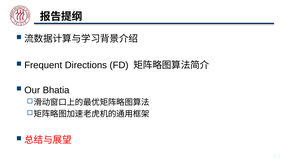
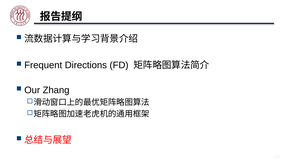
Bhatia: Bhatia -> Zhang
